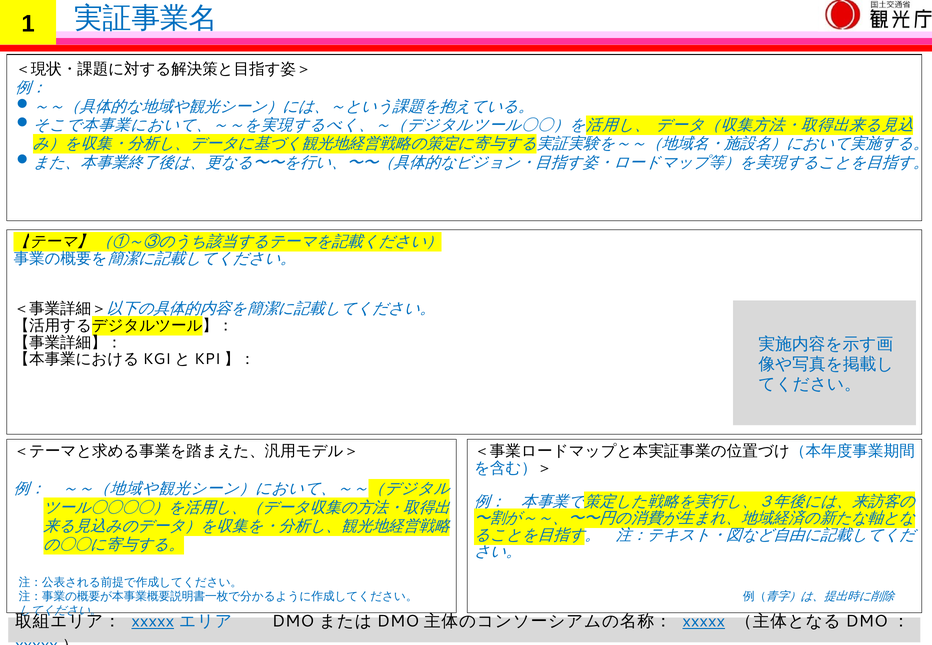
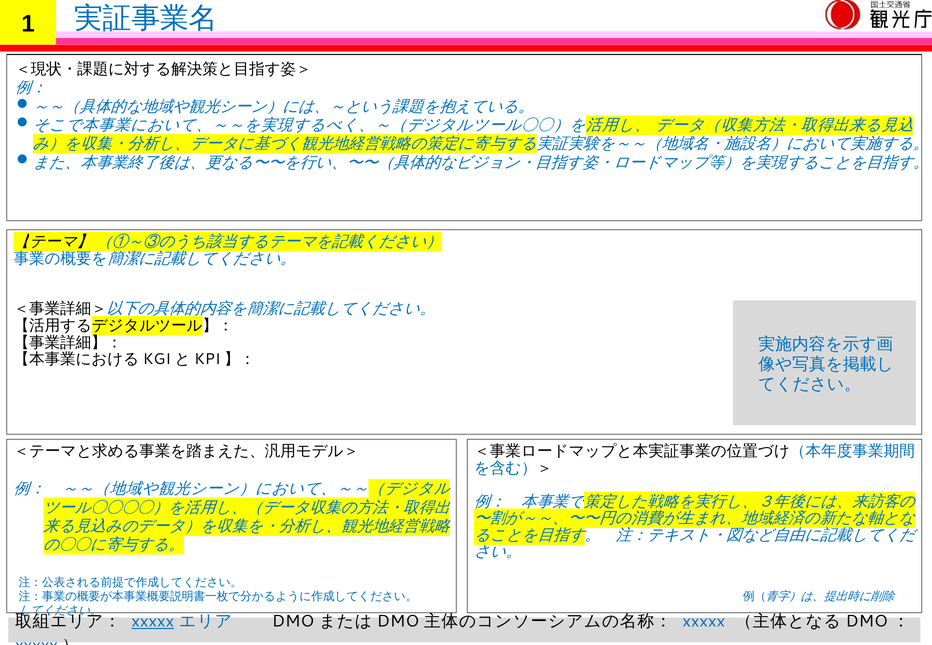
xxxxx at (704, 621) underline: present -> none
